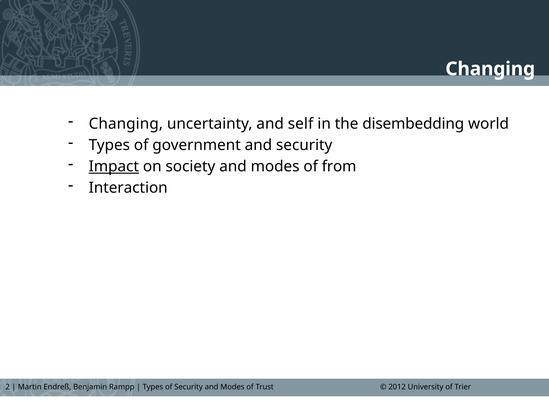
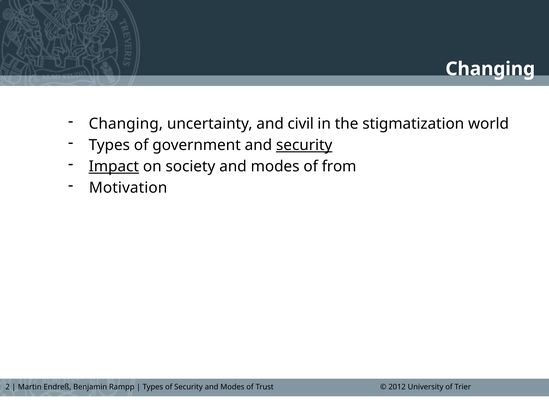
self: self -> civil
disembedding: disembedding -> stigmatization
security at (304, 145) underline: none -> present
Interaction: Interaction -> Motivation
